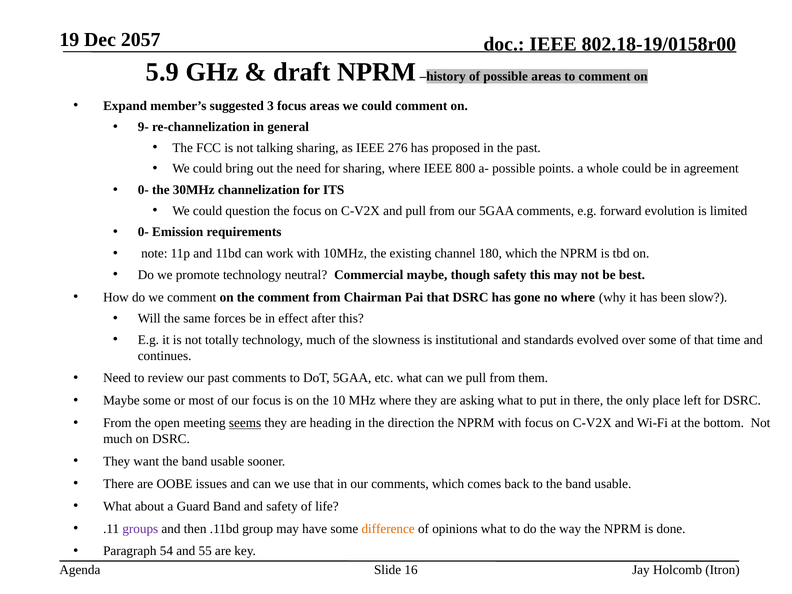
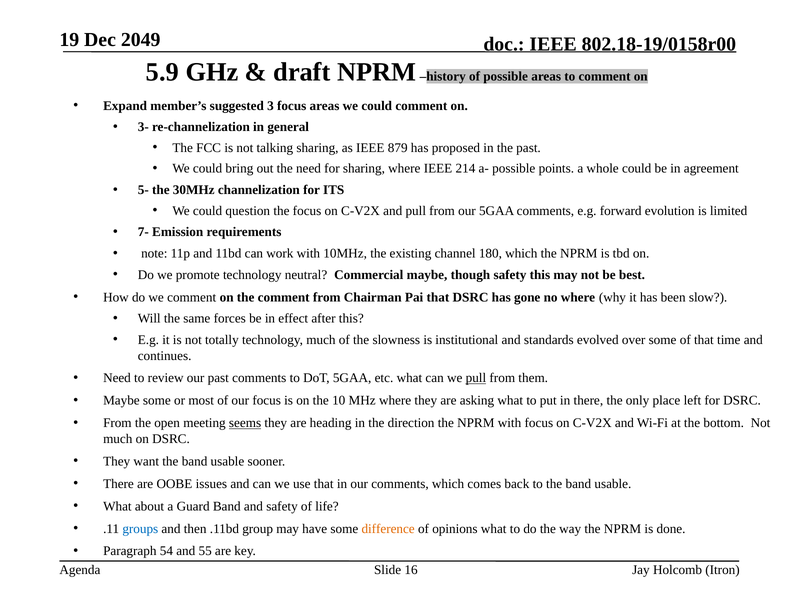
2057: 2057 -> 2049
9-: 9- -> 3-
276: 276 -> 879
800: 800 -> 214
0- at (143, 190): 0- -> 5-
0- at (143, 232): 0- -> 7-
pull at (476, 378) underline: none -> present
groups colour: purple -> blue
